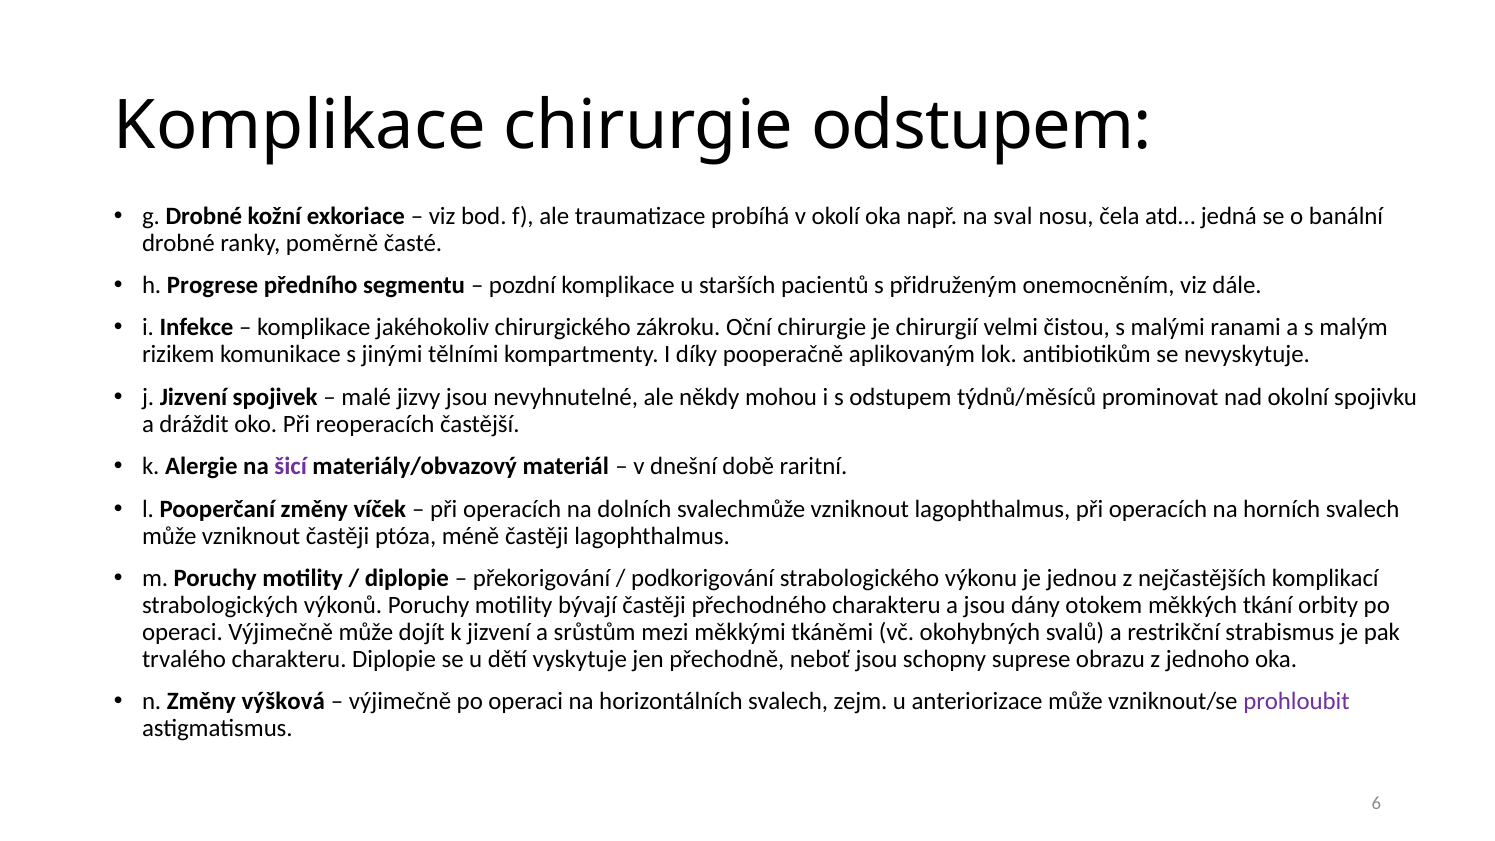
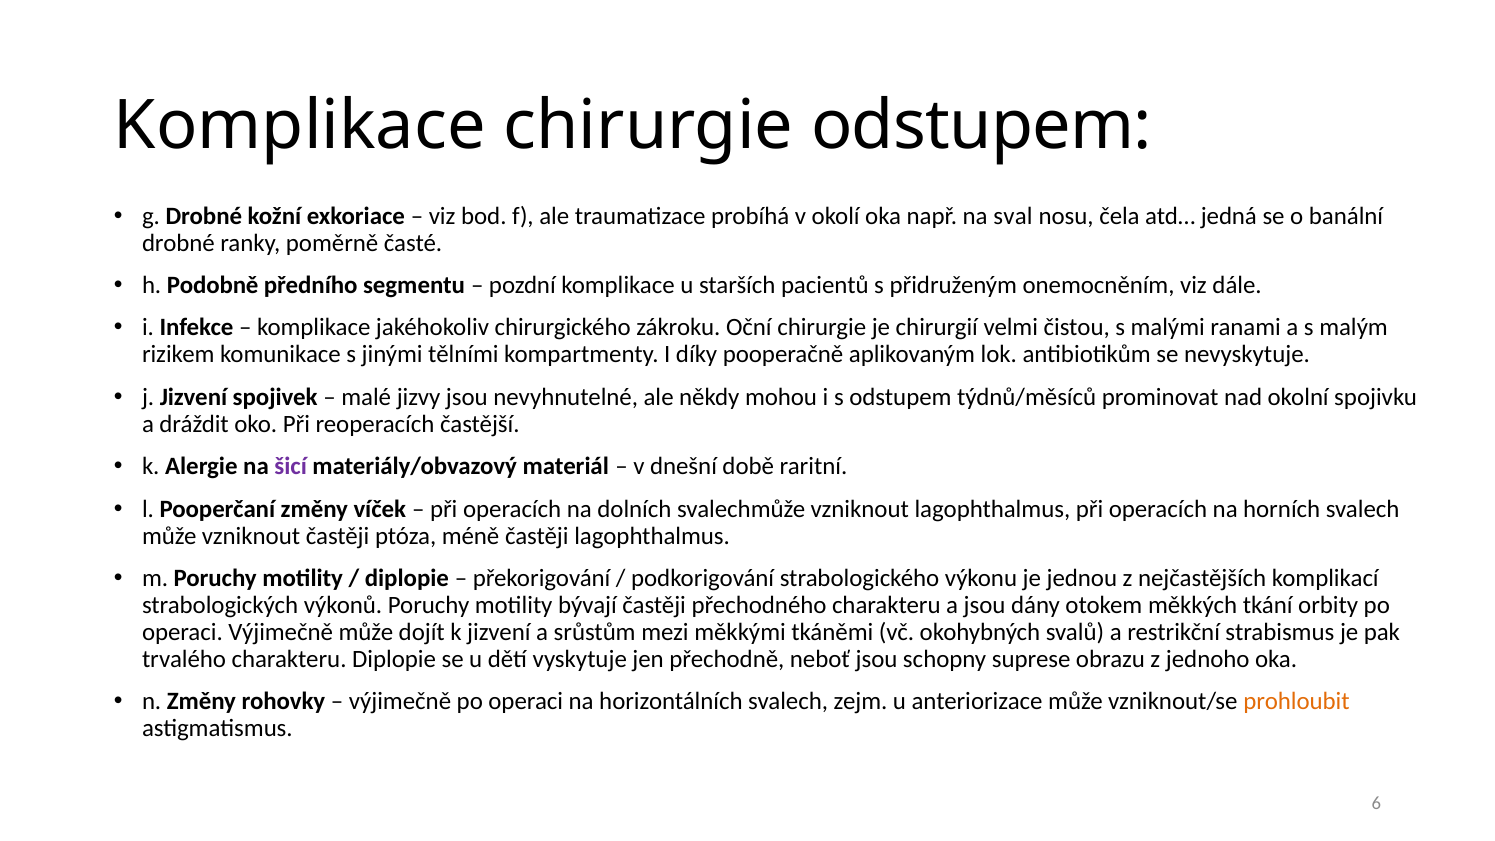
Progrese: Progrese -> Podobně
výšková: výšková -> rohovky
prohloubit colour: purple -> orange
